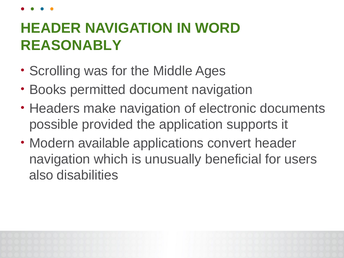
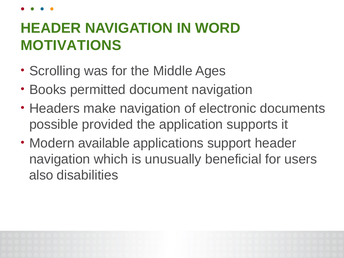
REASONABLY: REASONABLY -> MOTIVATIONS
convert: convert -> support
